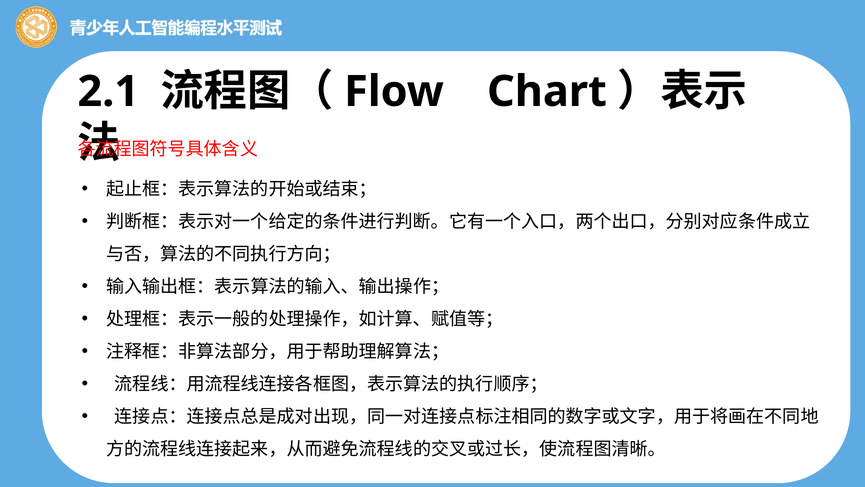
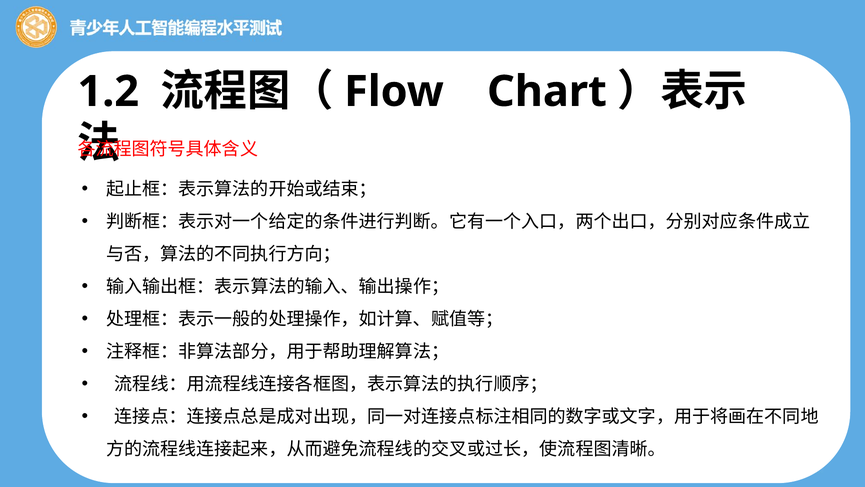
2.1: 2.1 -> 1.2
